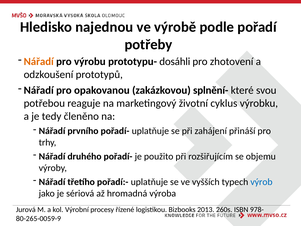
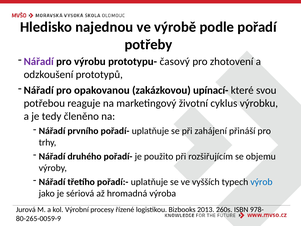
Nářadí at (39, 61) colour: orange -> purple
dosáhli: dosáhli -> časový
splnění-: splnění- -> upínací-
